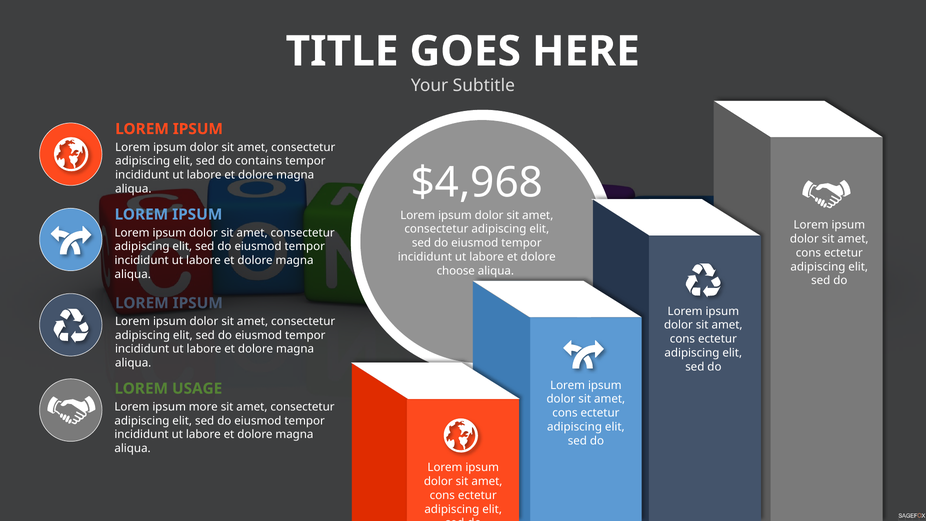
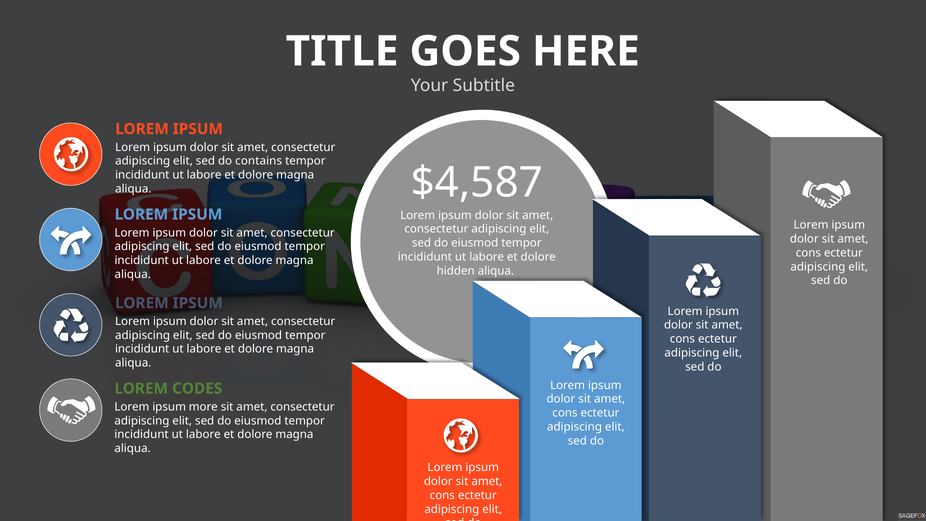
$4,968: $4,968 -> $4,587
choose: choose -> hidden
USAGE: USAGE -> CODES
